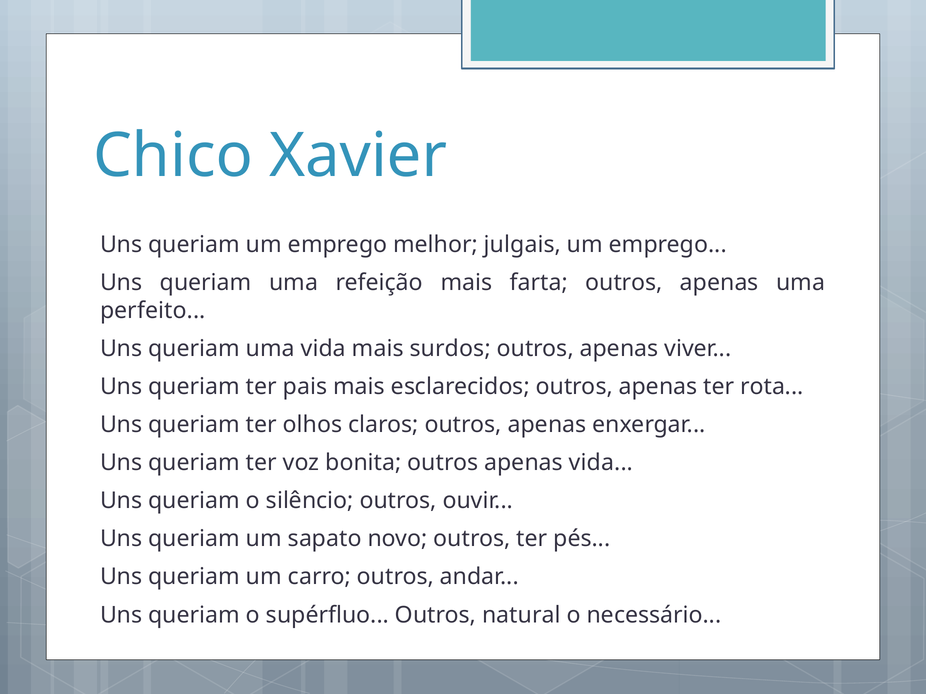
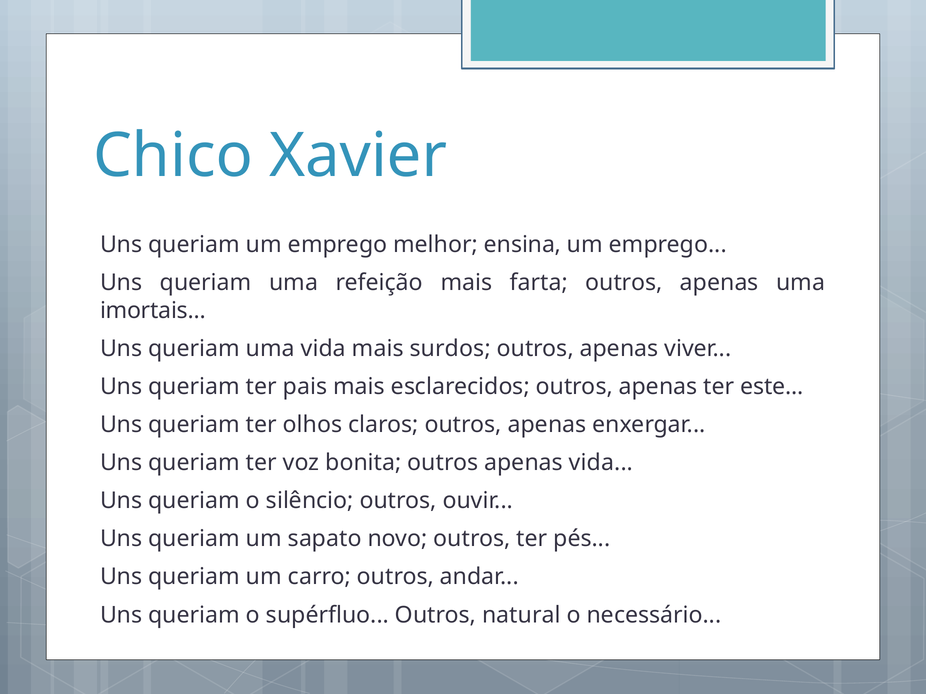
julgais: julgais -> ensina
perfeito: perfeito -> imortais
rota: rota -> este
